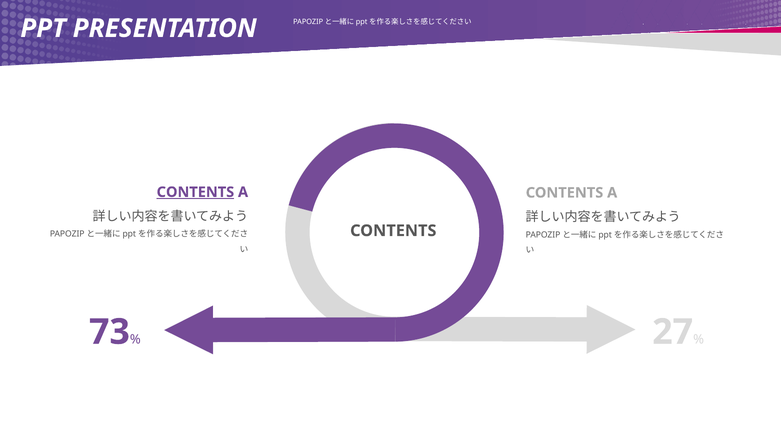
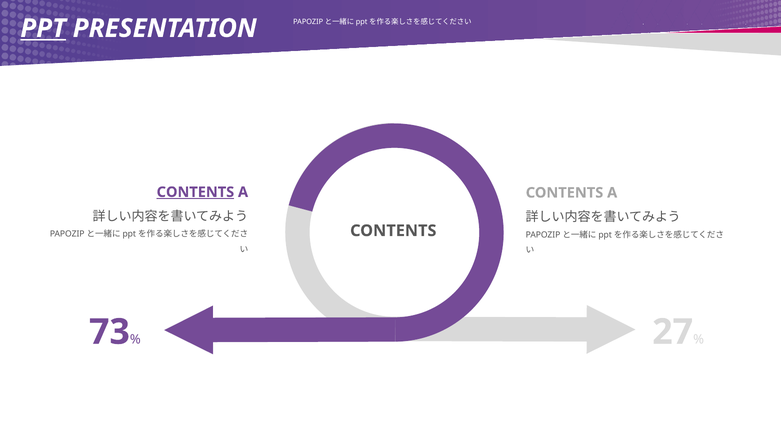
PPT underline: none -> present
